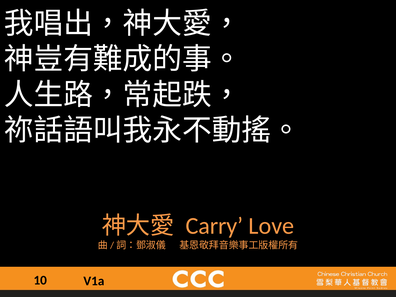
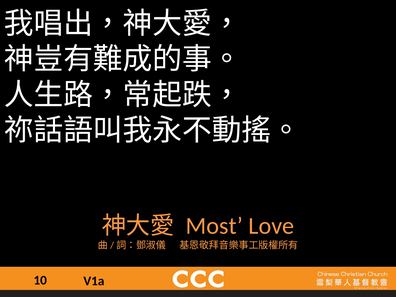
Carry: Carry -> Most
